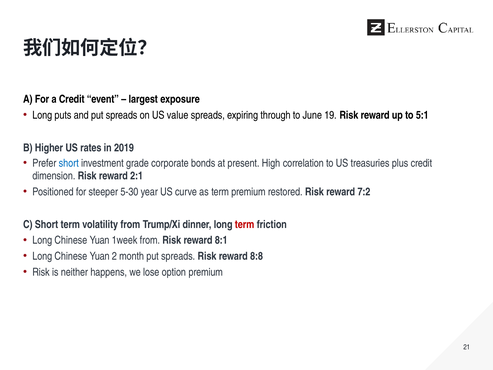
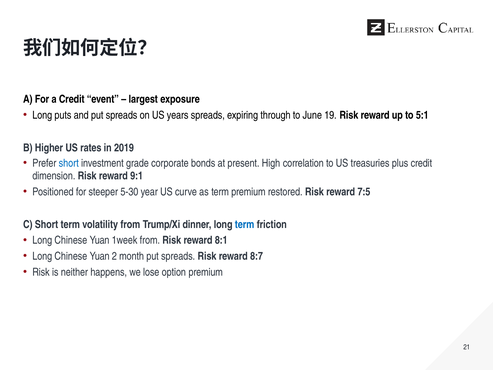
value: value -> years
2:1: 2:1 -> 9:1
7:2: 7:2 -> 7:5
term at (245, 224) colour: red -> blue
8:8: 8:8 -> 8:7
